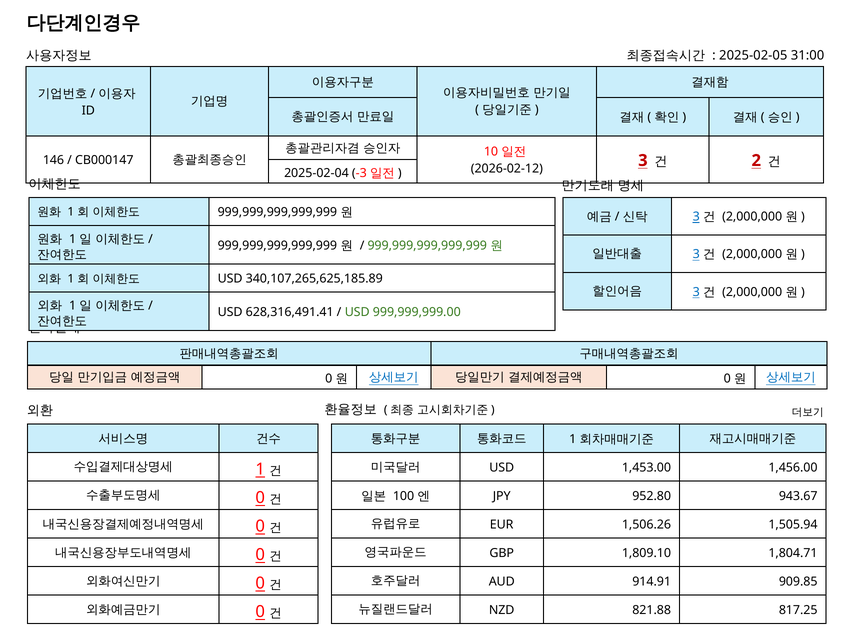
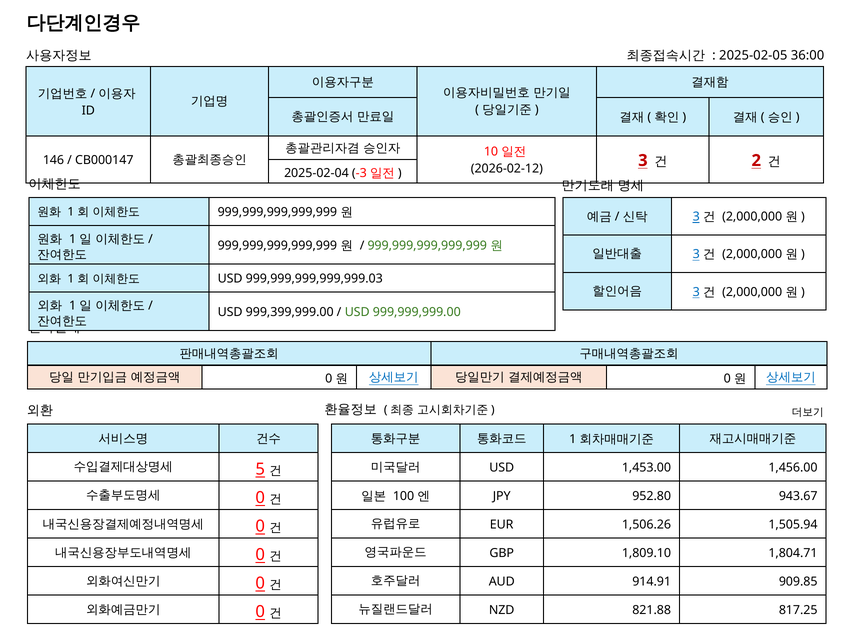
31:00: 31:00 -> 36:00
340,107,265,625,185.89: 340,107,265,625,185.89 -> 999,999,999,999,999.03
628,316,491.41: 628,316,491.41 -> 999,399,999.00
1 at (260, 469): 1 -> 5
